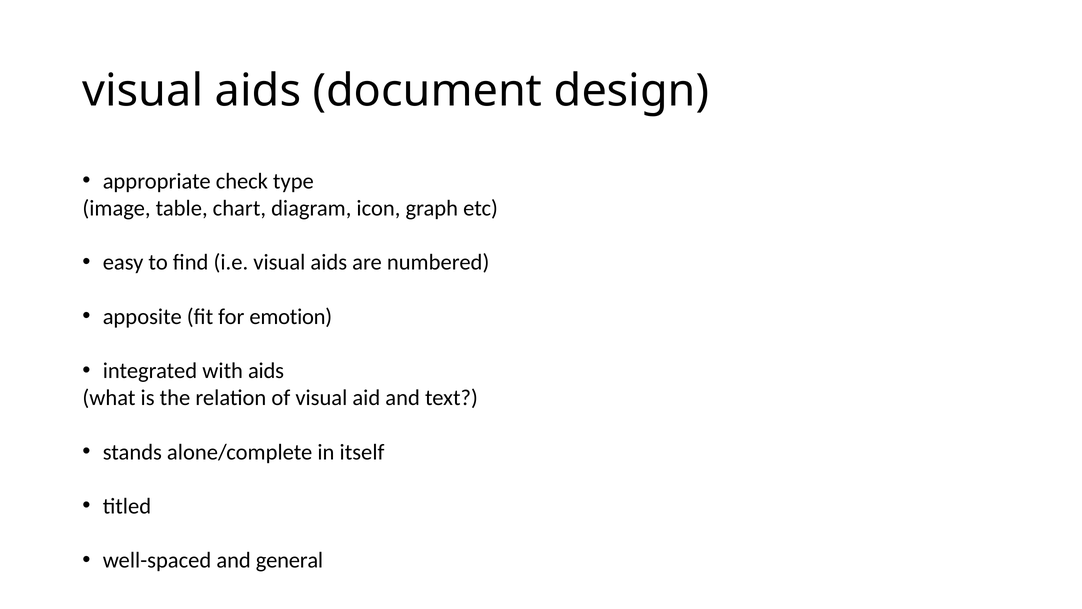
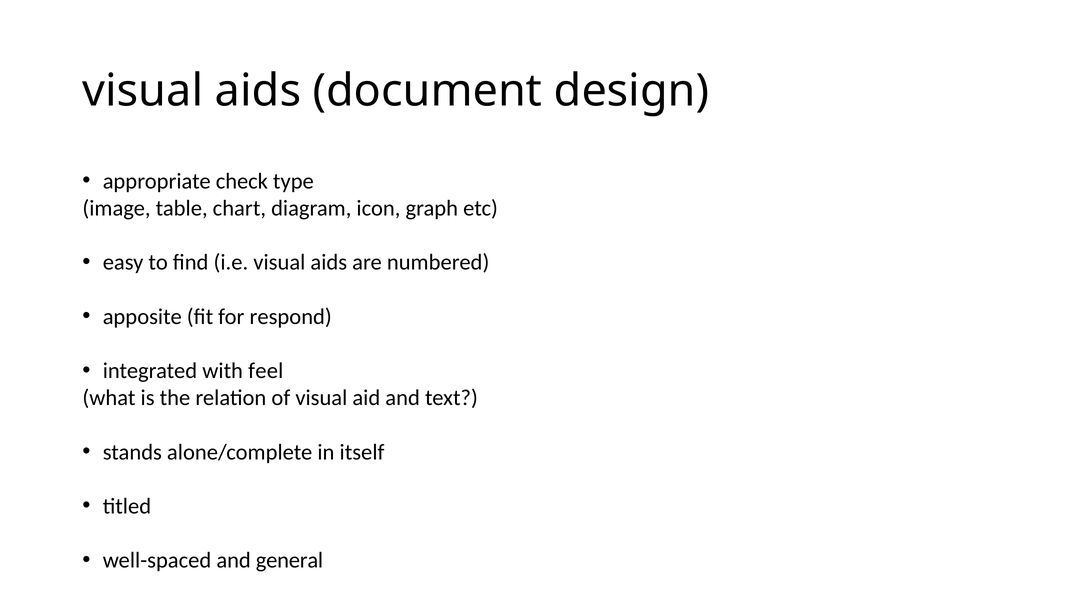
emotion: emotion -> respond
with aids: aids -> feel
